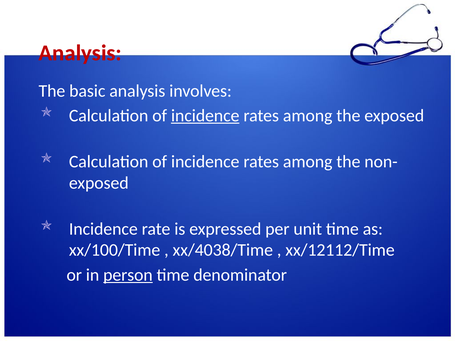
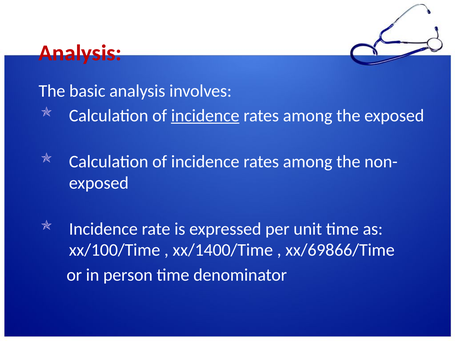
xx/4038/Time: xx/4038/Time -> xx/1400/Time
xx/12112/Time: xx/12112/Time -> xx/69866/Time
person underline: present -> none
